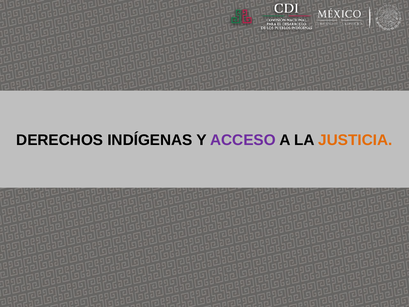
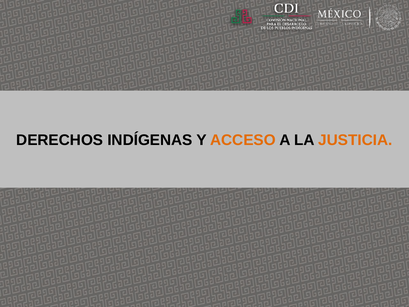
ACCESO colour: purple -> orange
